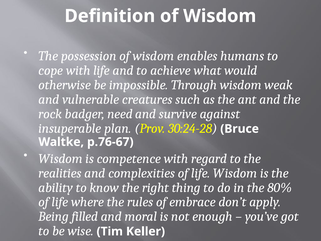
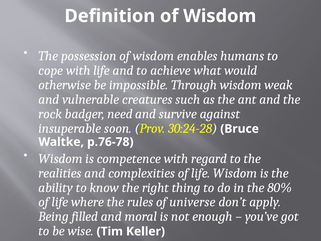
plan: plan -> soon
p.76-67: p.76-67 -> p.76-78
embrace: embrace -> universe
